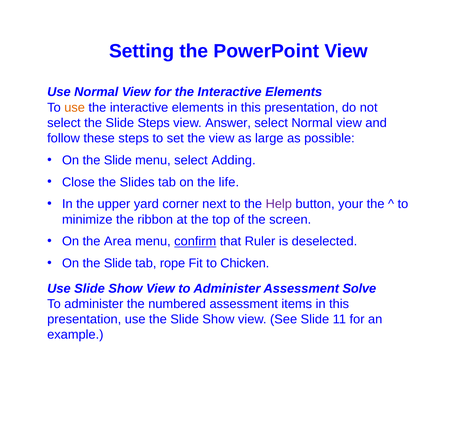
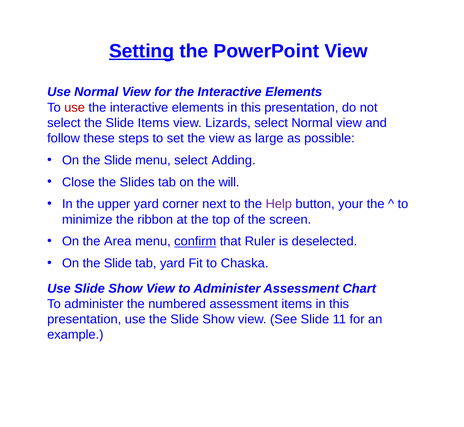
Setting underline: none -> present
use at (75, 108) colour: orange -> red
Slide Steps: Steps -> Items
Answer: Answer -> Lizards
life: life -> will
tab rope: rope -> yard
Chicken: Chicken -> Chaska
Solve: Solve -> Chart
